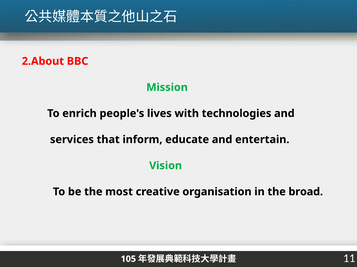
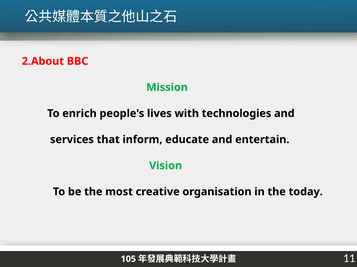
broad: broad -> today
